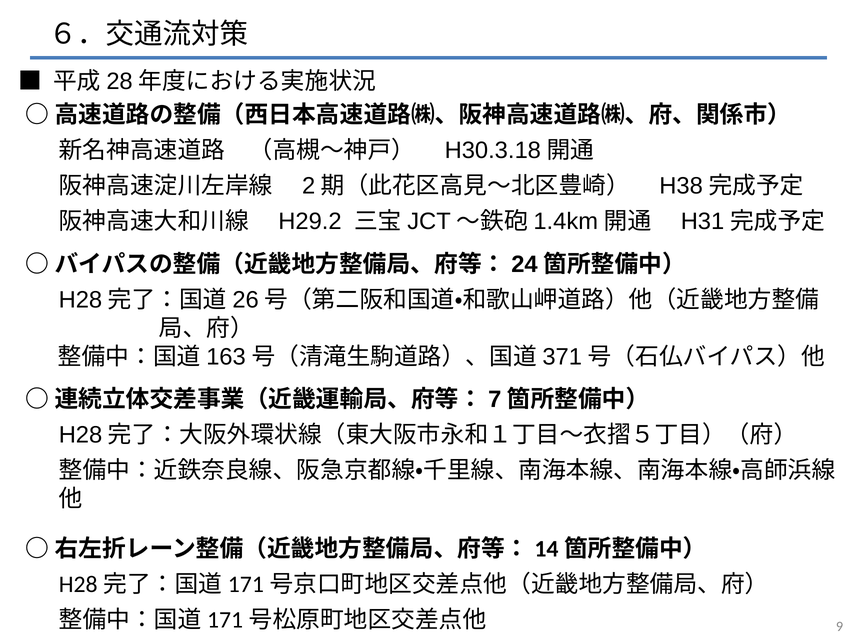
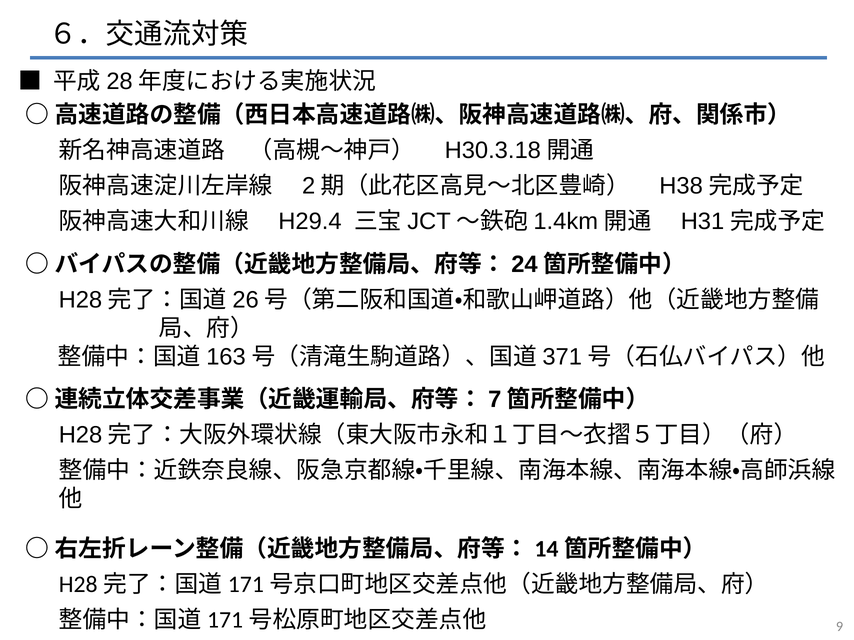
H29.2: H29.2 -> H29.4
